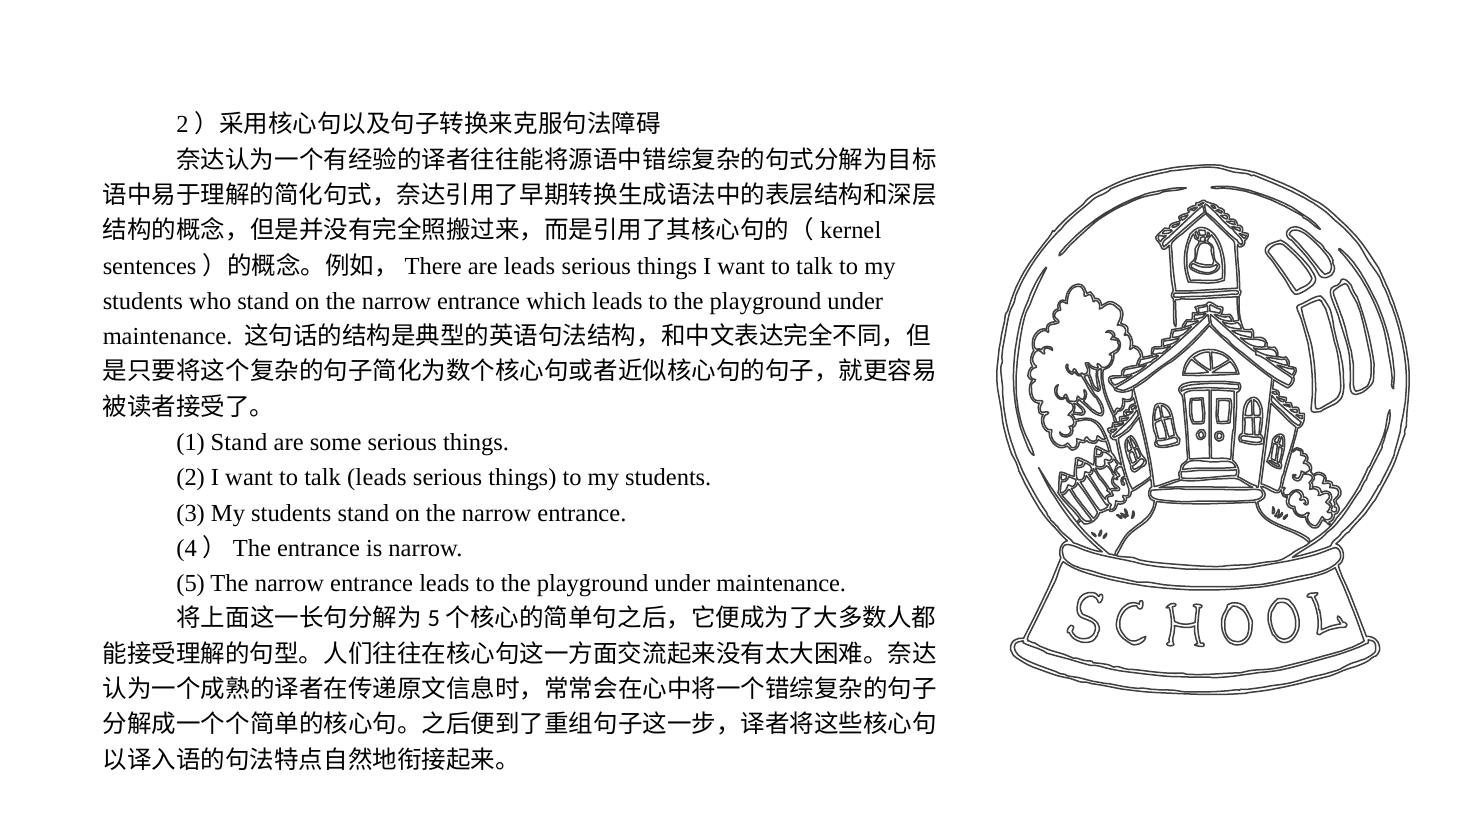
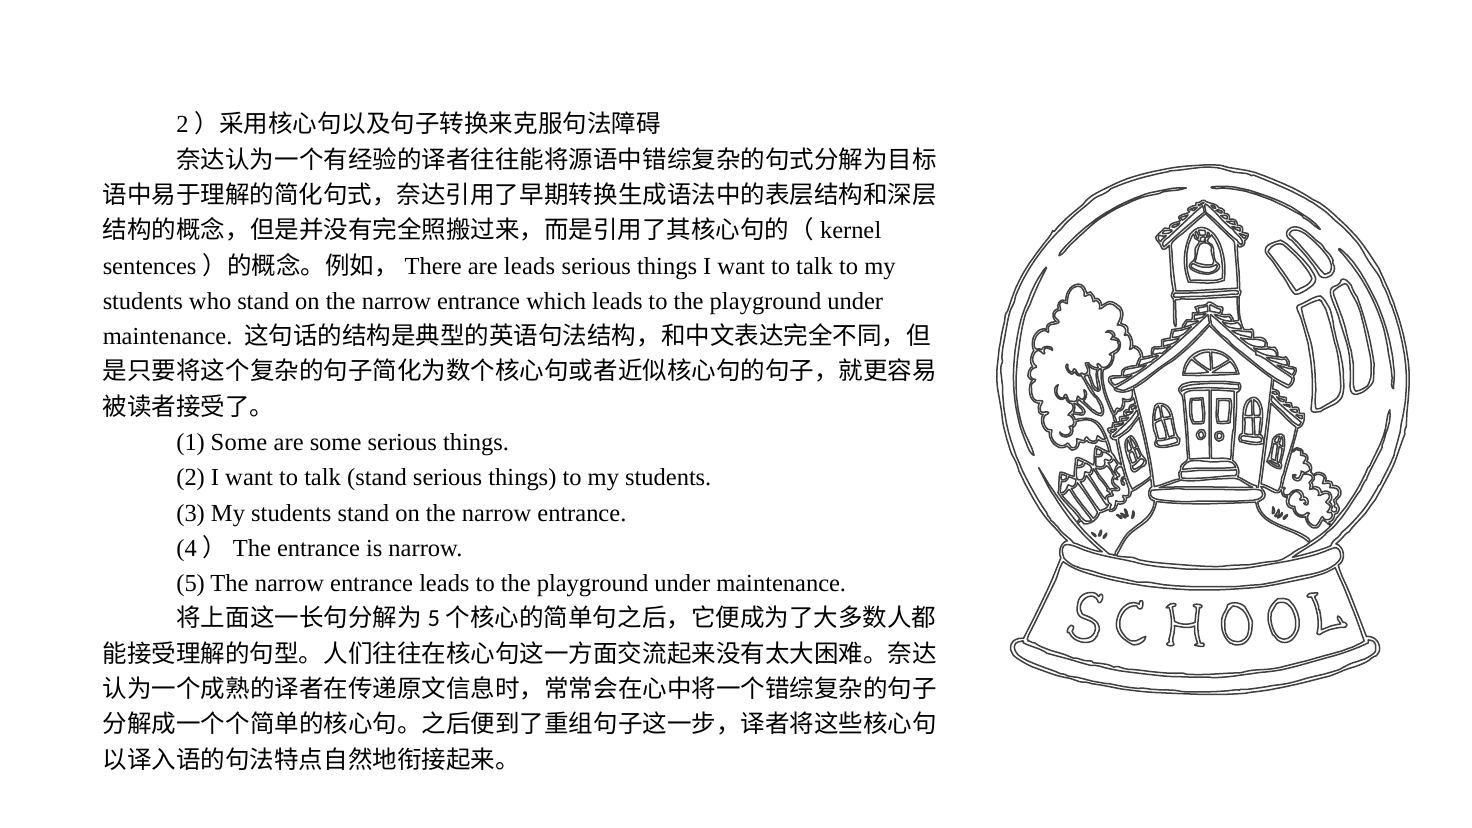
1 Stand: Stand -> Some
talk leads: leads -> stand
